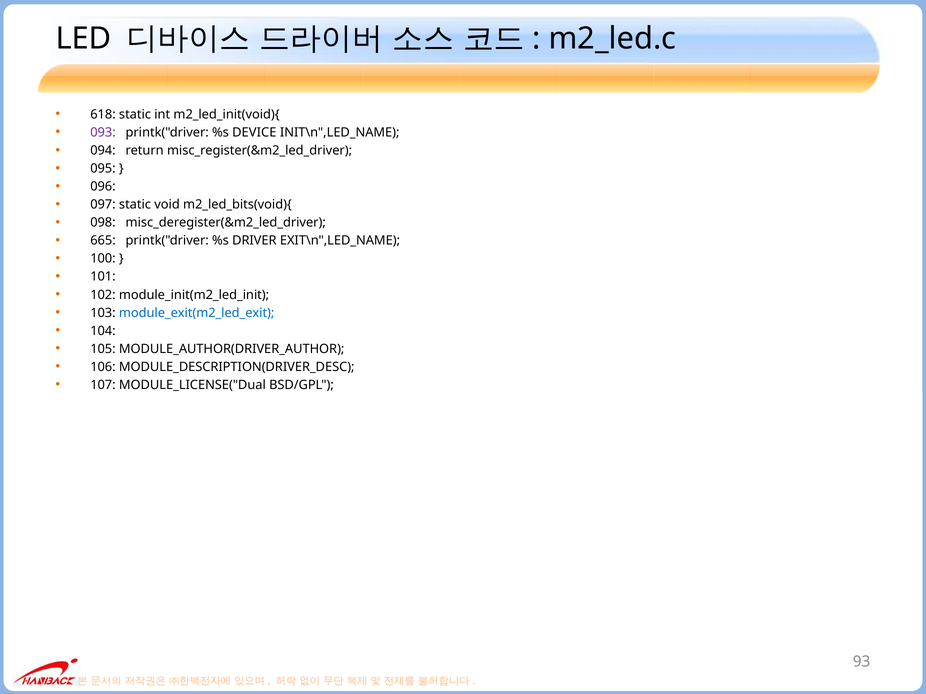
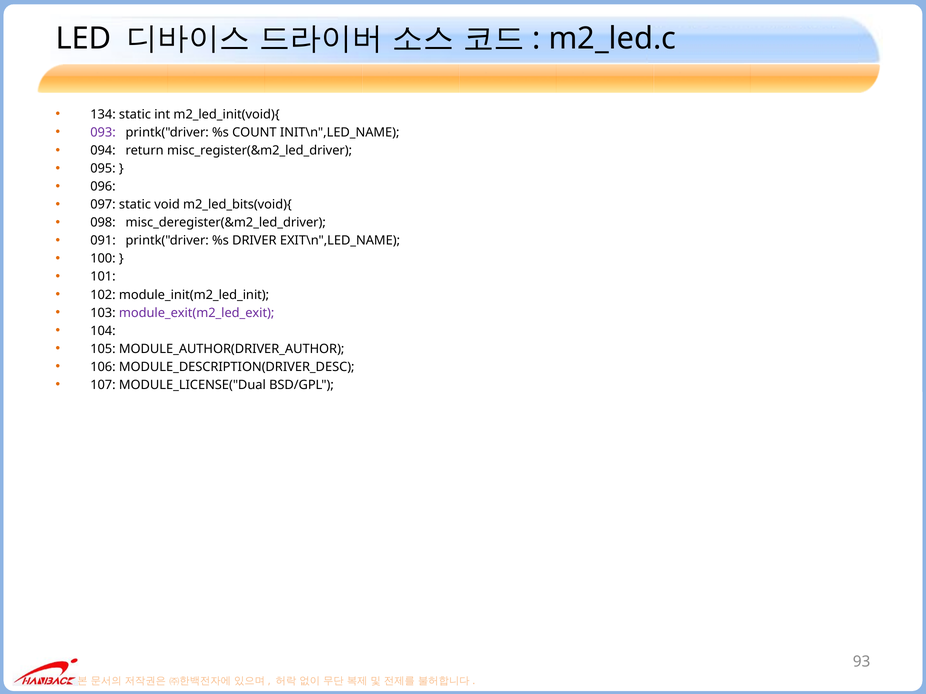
618: 618 -> 134
DEVICE: DEVICE -> COUNT
665: 665 -> 091
module_exit(m2_led_exit colour: blue -> purple
